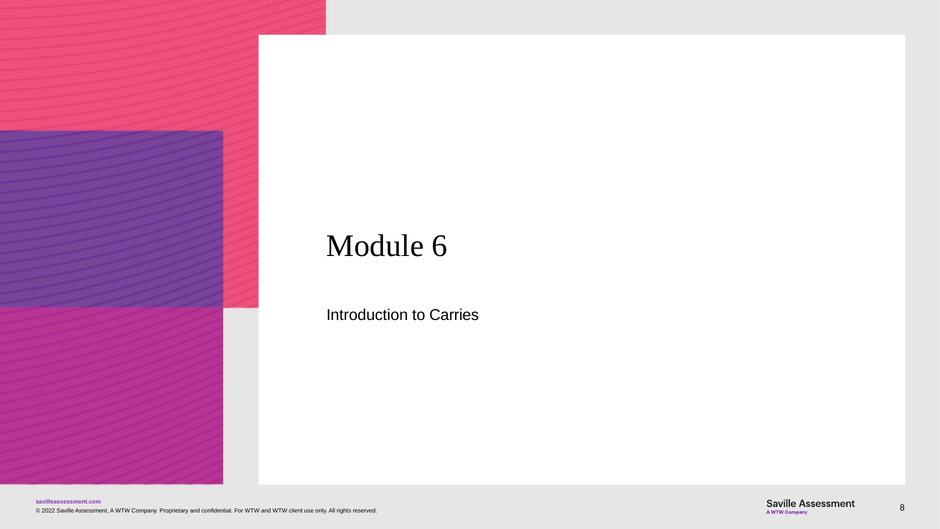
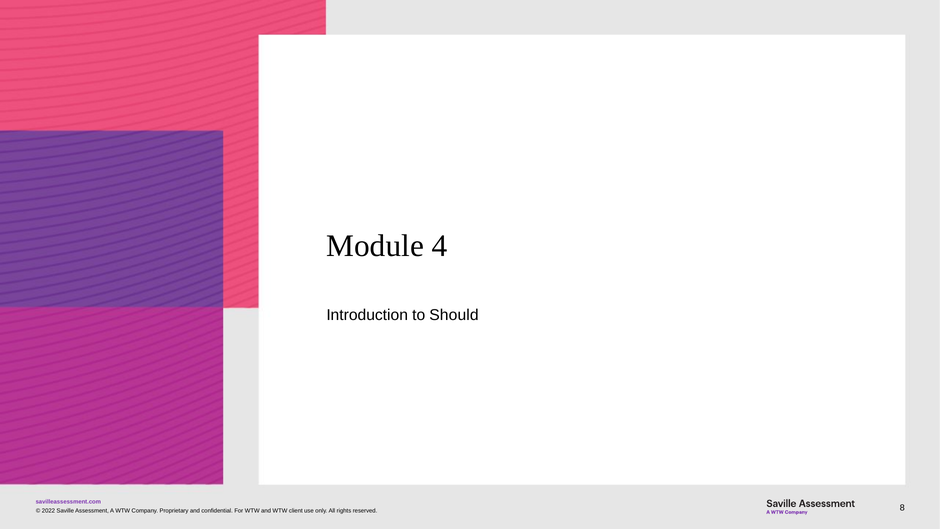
6: 6 -> 4
Carries: Carries -> Should
